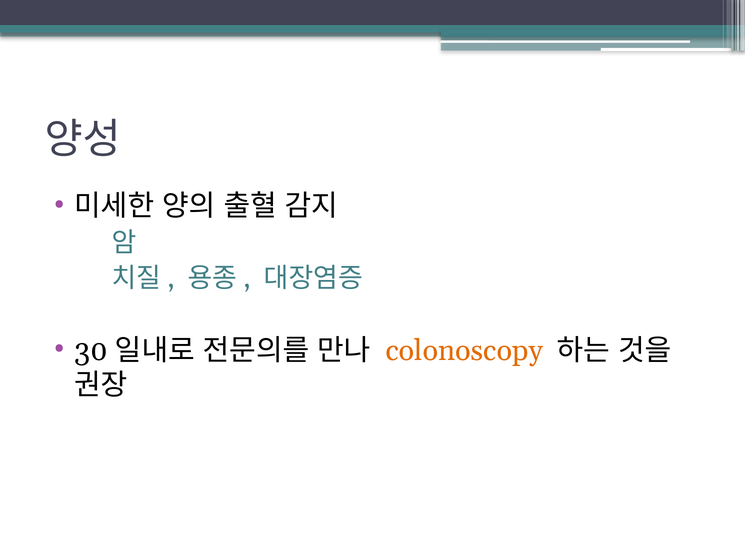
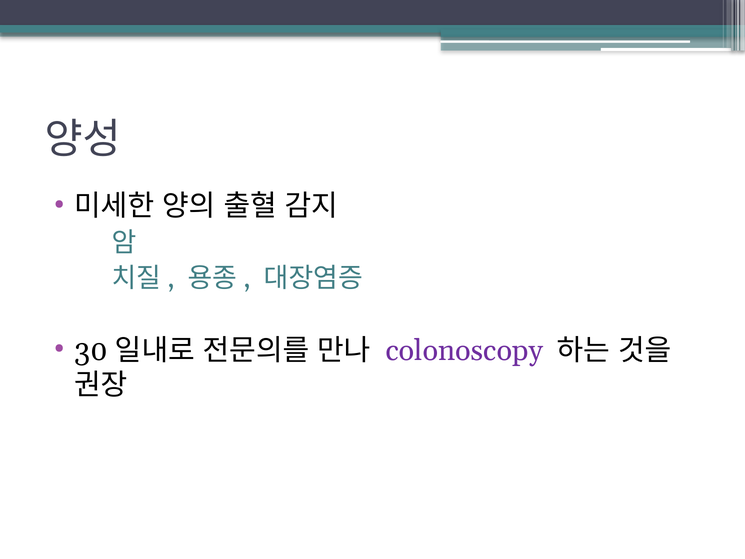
colonoscopy colour: orange -> purple
